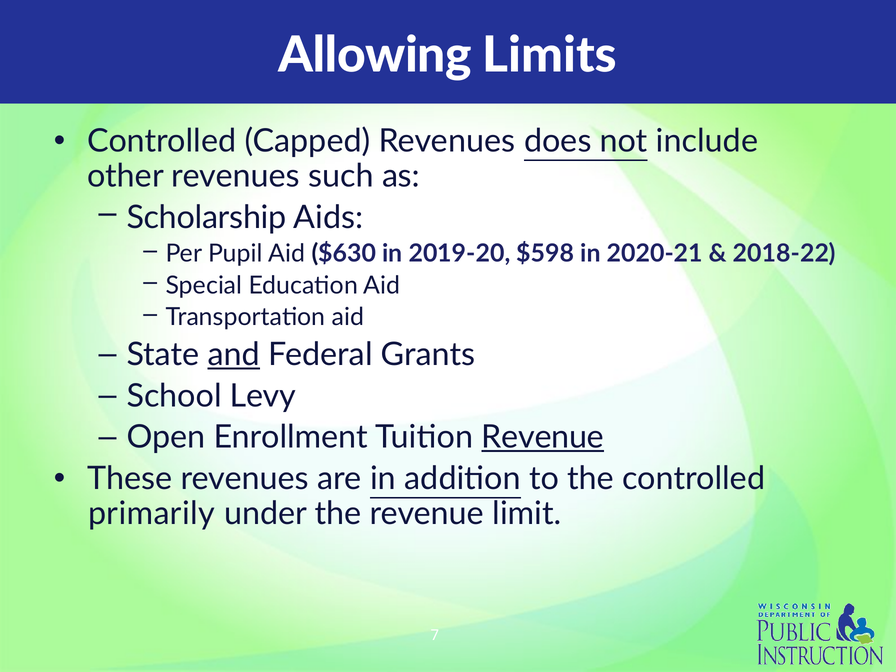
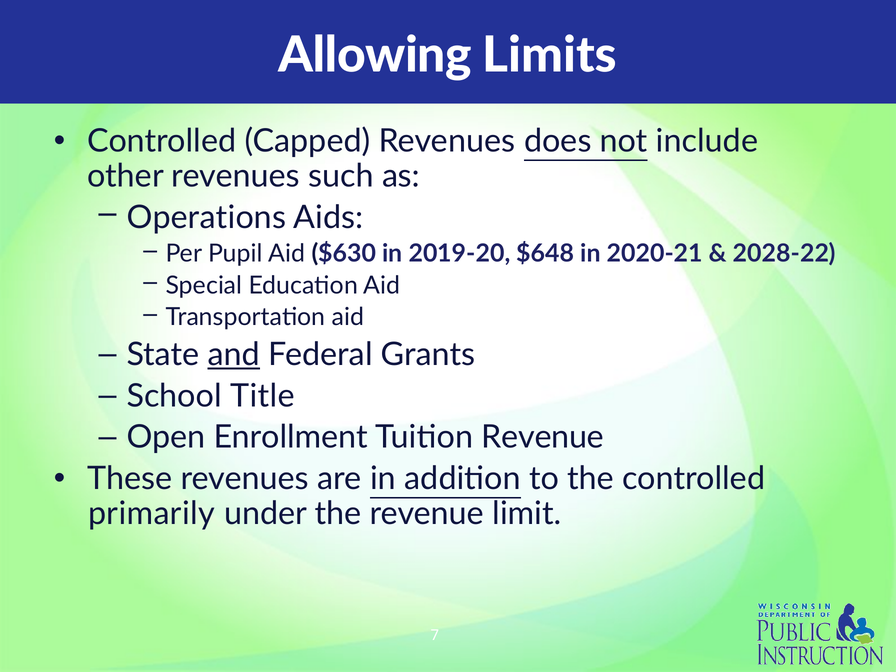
Scholarship: Scholarship -> Operations
$598: $598 -> $648
2018-22: 2018-22 -> 2028-22
Levy: Levy -> Title
Revenue at (543, 437) underline: present -> none
